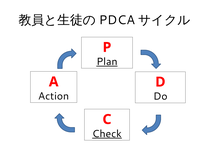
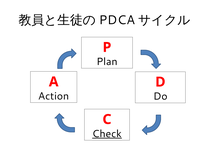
Plan underline: present -> none
